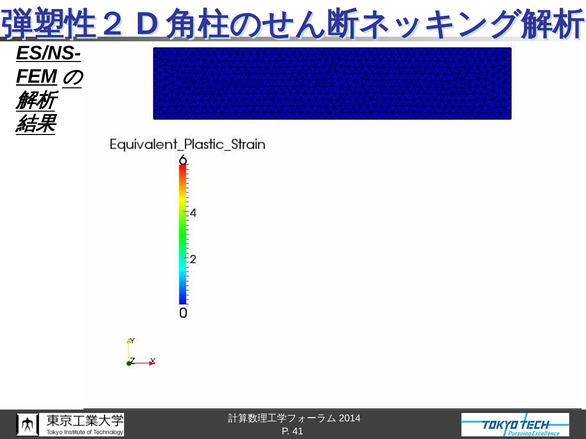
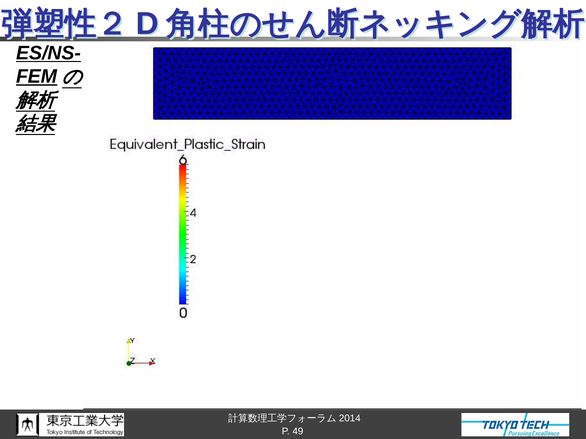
41: 41 -> 49
